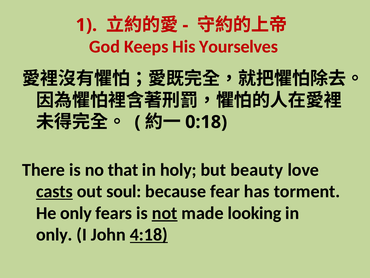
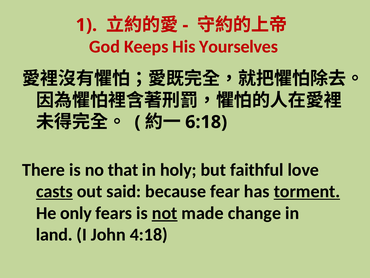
0:18: 0:18 -> 6:18
beauty: beauty -> faithful
soul: soul -> said
torment underline: none -> present
looking: looking -> change
only at (54, 234): only -> land
4:18 underline: present -> none
